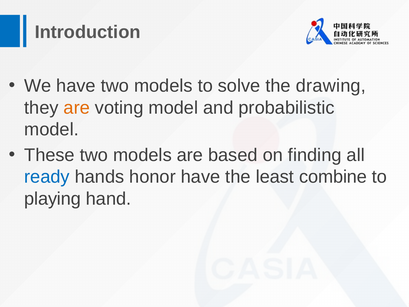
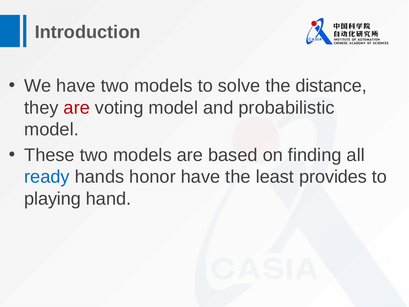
drawing: drawing -> distance
are at (77, 108) colour: orange -> red
combine: combine -> provides
